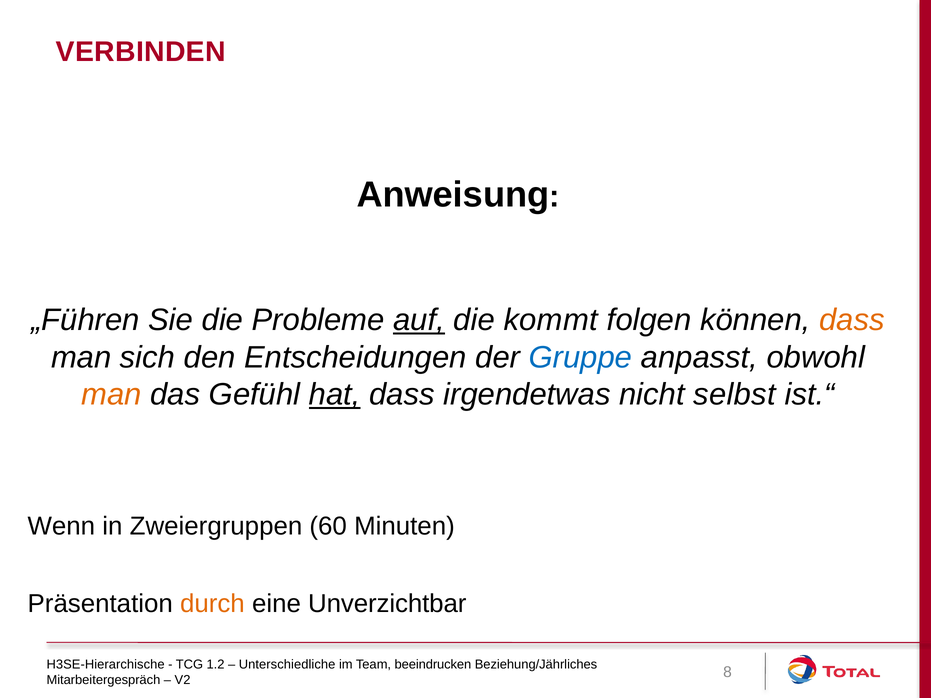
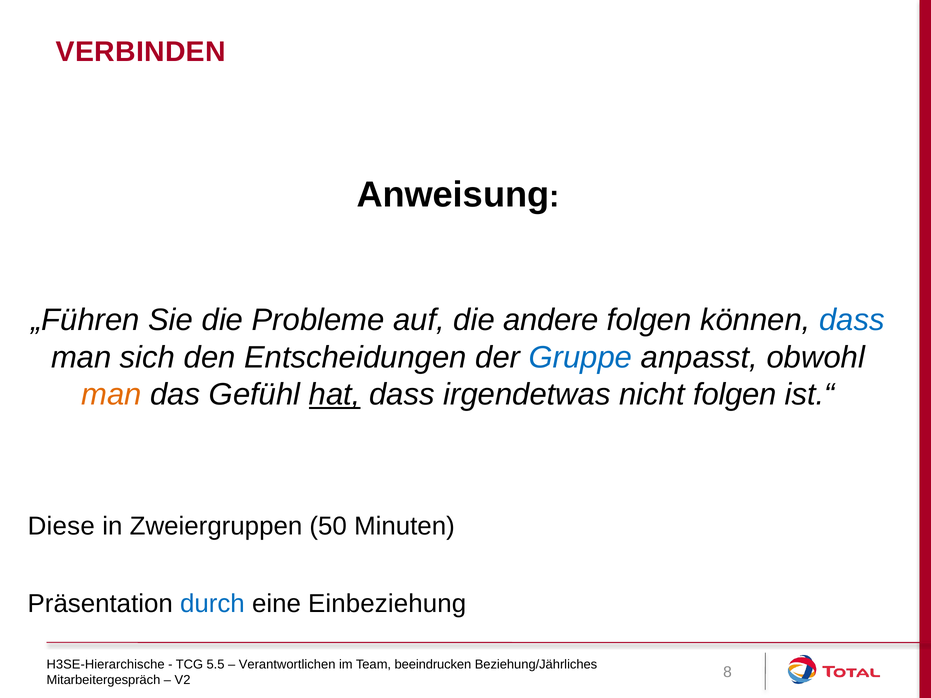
auf underline: present -> none
kommt: kommt -> andere
dass at (852, 320) colour: orange -> blue
nicht selbst: selbst -> folgen
Wenn: Wenn -> Diese
60: 60 -> 50
durch colour: orange -> blue
Unverzichtbar: Unverzichtbar -> Einbeziehung
1.2: 1.2 -> 5.5
Unterschiedliche: Unterschiedliche -> Verantwortlichen
